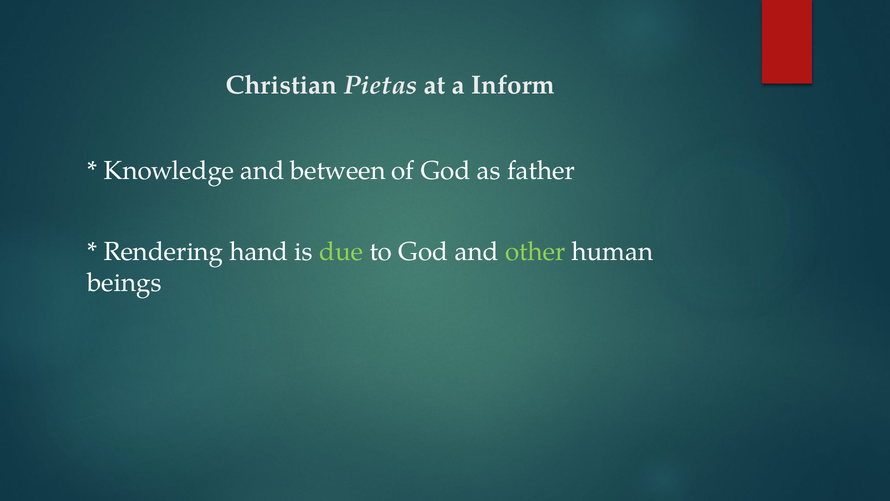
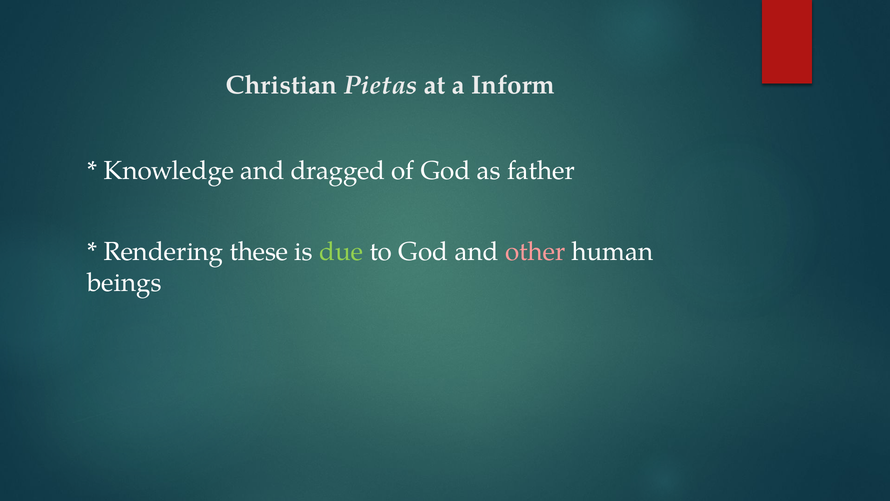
between: between -> dragged
hand: hand -> these
other colour: light green -> pink
